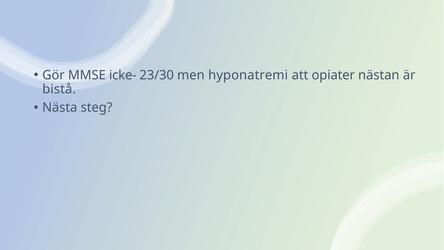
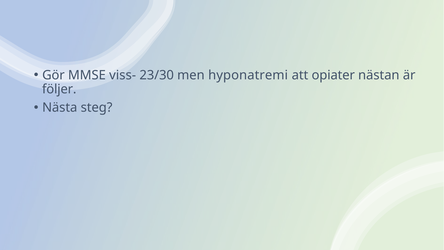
icke-: icke- -> viss-
bistå: bistå -> följer
